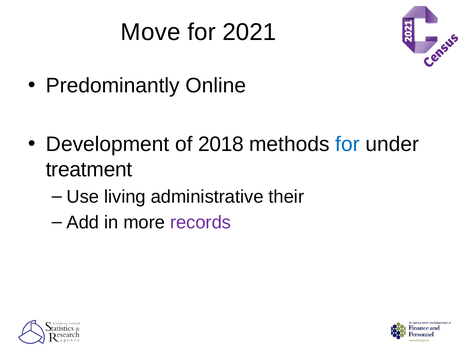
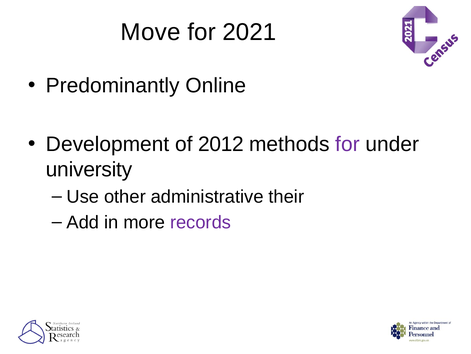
2018: 2018 -> 2012
for at (348, 144) colour: blue -> purple
treatment: treatment -> university
living: living -> other
